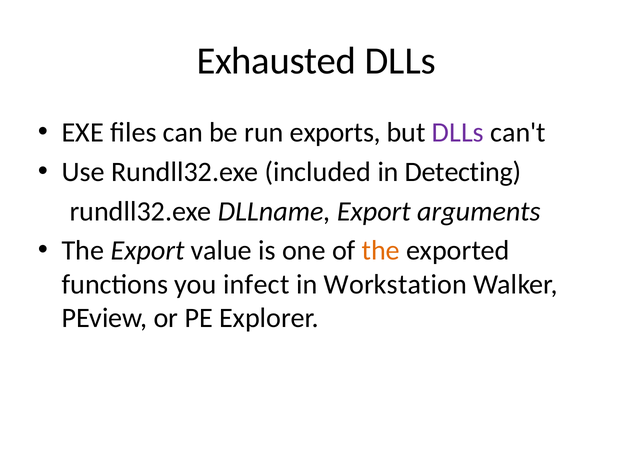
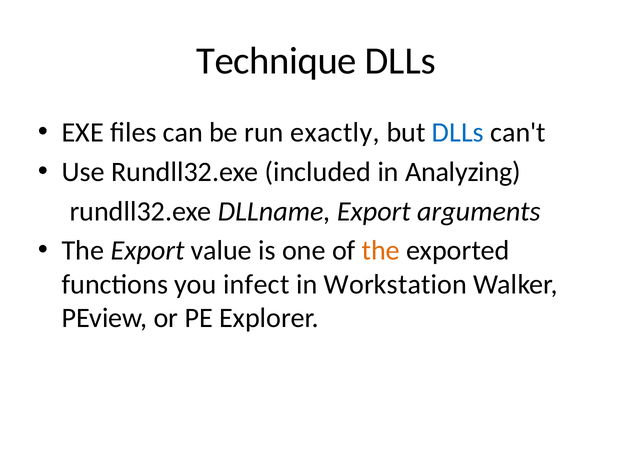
Exhausted: Exhausted -> Technique
exports: exports -> exactly
DLLs at (458, 133) colour: purple -> blue
Detecting: Detecting -> Analyzing
